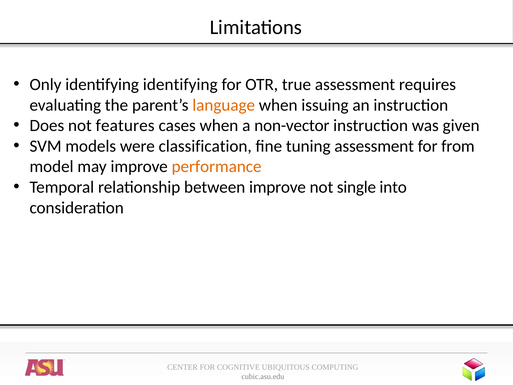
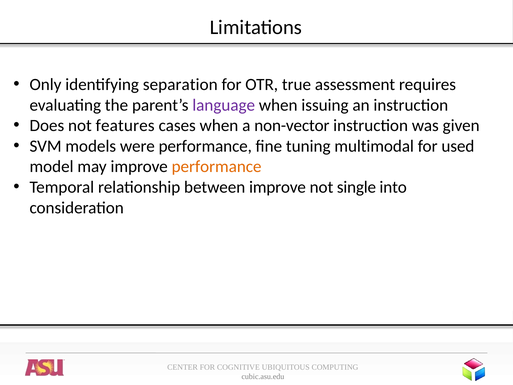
identifying identifying: identifying -> separation
language colour: orange -> purple
were classification: classification -> performance
tuning assessment: assessment -> multimodal
from: from -> used
